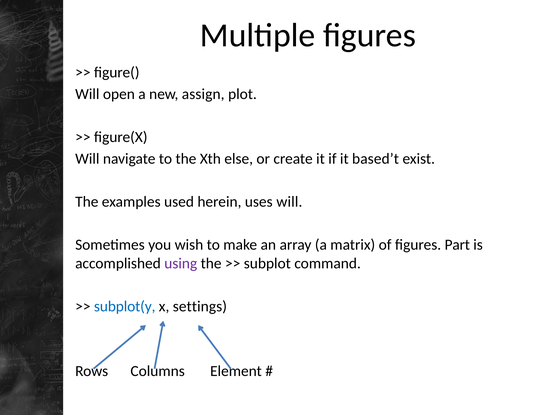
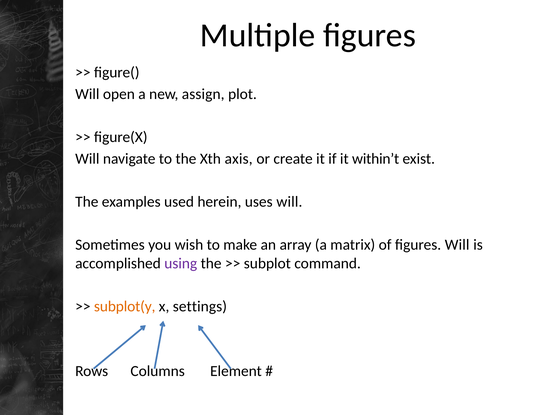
else: else -> axis
based’t: based’t -> within’t
figures Part: Part -> Will
subplot(y colour: blue -> orange
